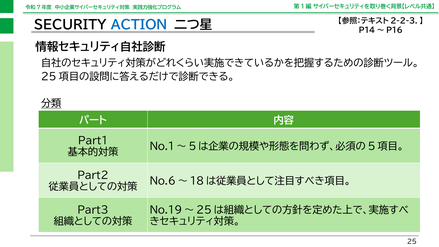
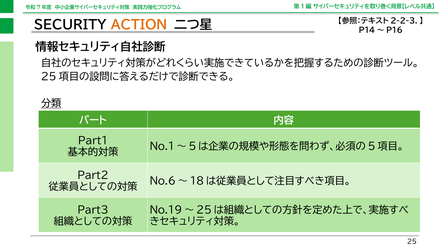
ACTION colour: blue -> orange
